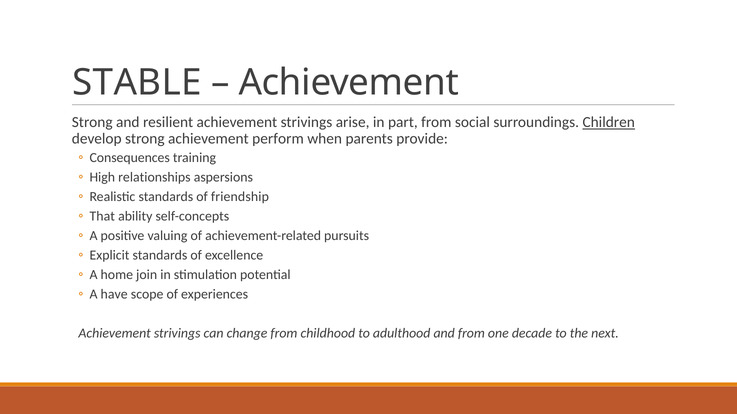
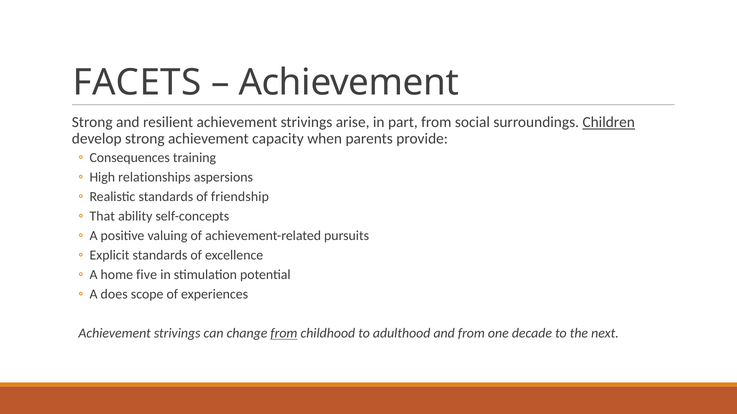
STABLE: STABLE -> FACETS
perform: perform -> capacity
join: join -> five
have: have -> does
from at (284, 334) underline: none -> present
